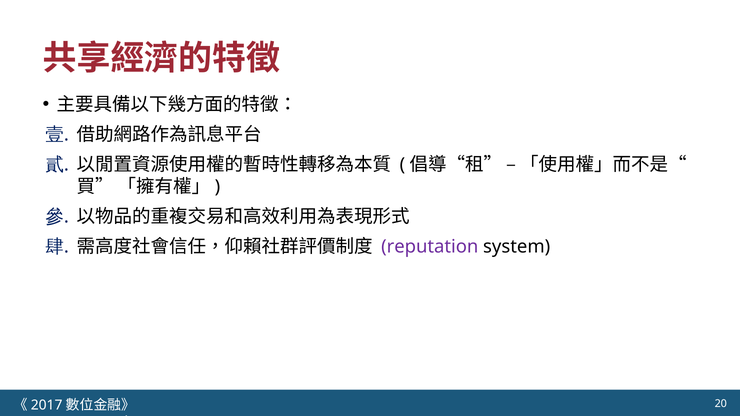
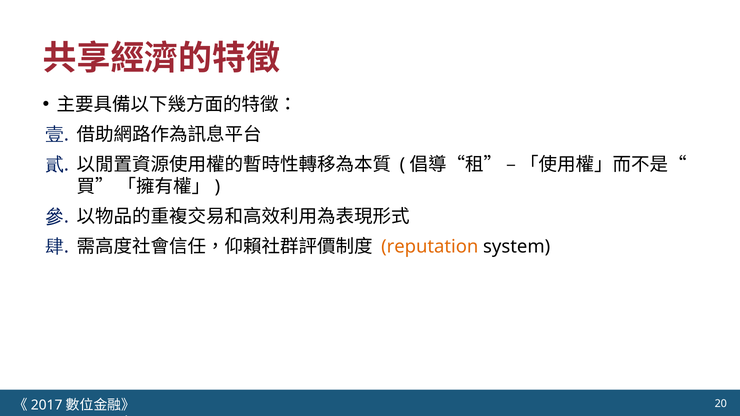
reputation colour: purple -> orange
